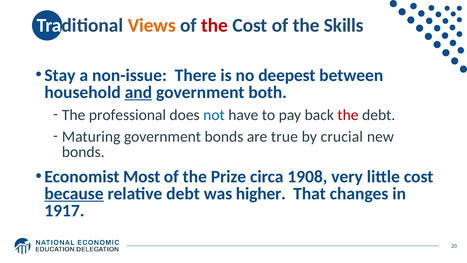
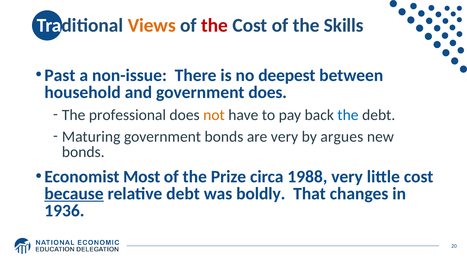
Stay: Stay -> Past
and underline: present -> none
government both: both -> does
not colour: blue -> orange
the at (348, 115) colour: red -> blue
are true: true -> very
crucial: crucial -> argues
1908: 1908 -> 1988
higher: higher -> boldly
1917: 1917 -> 1936
